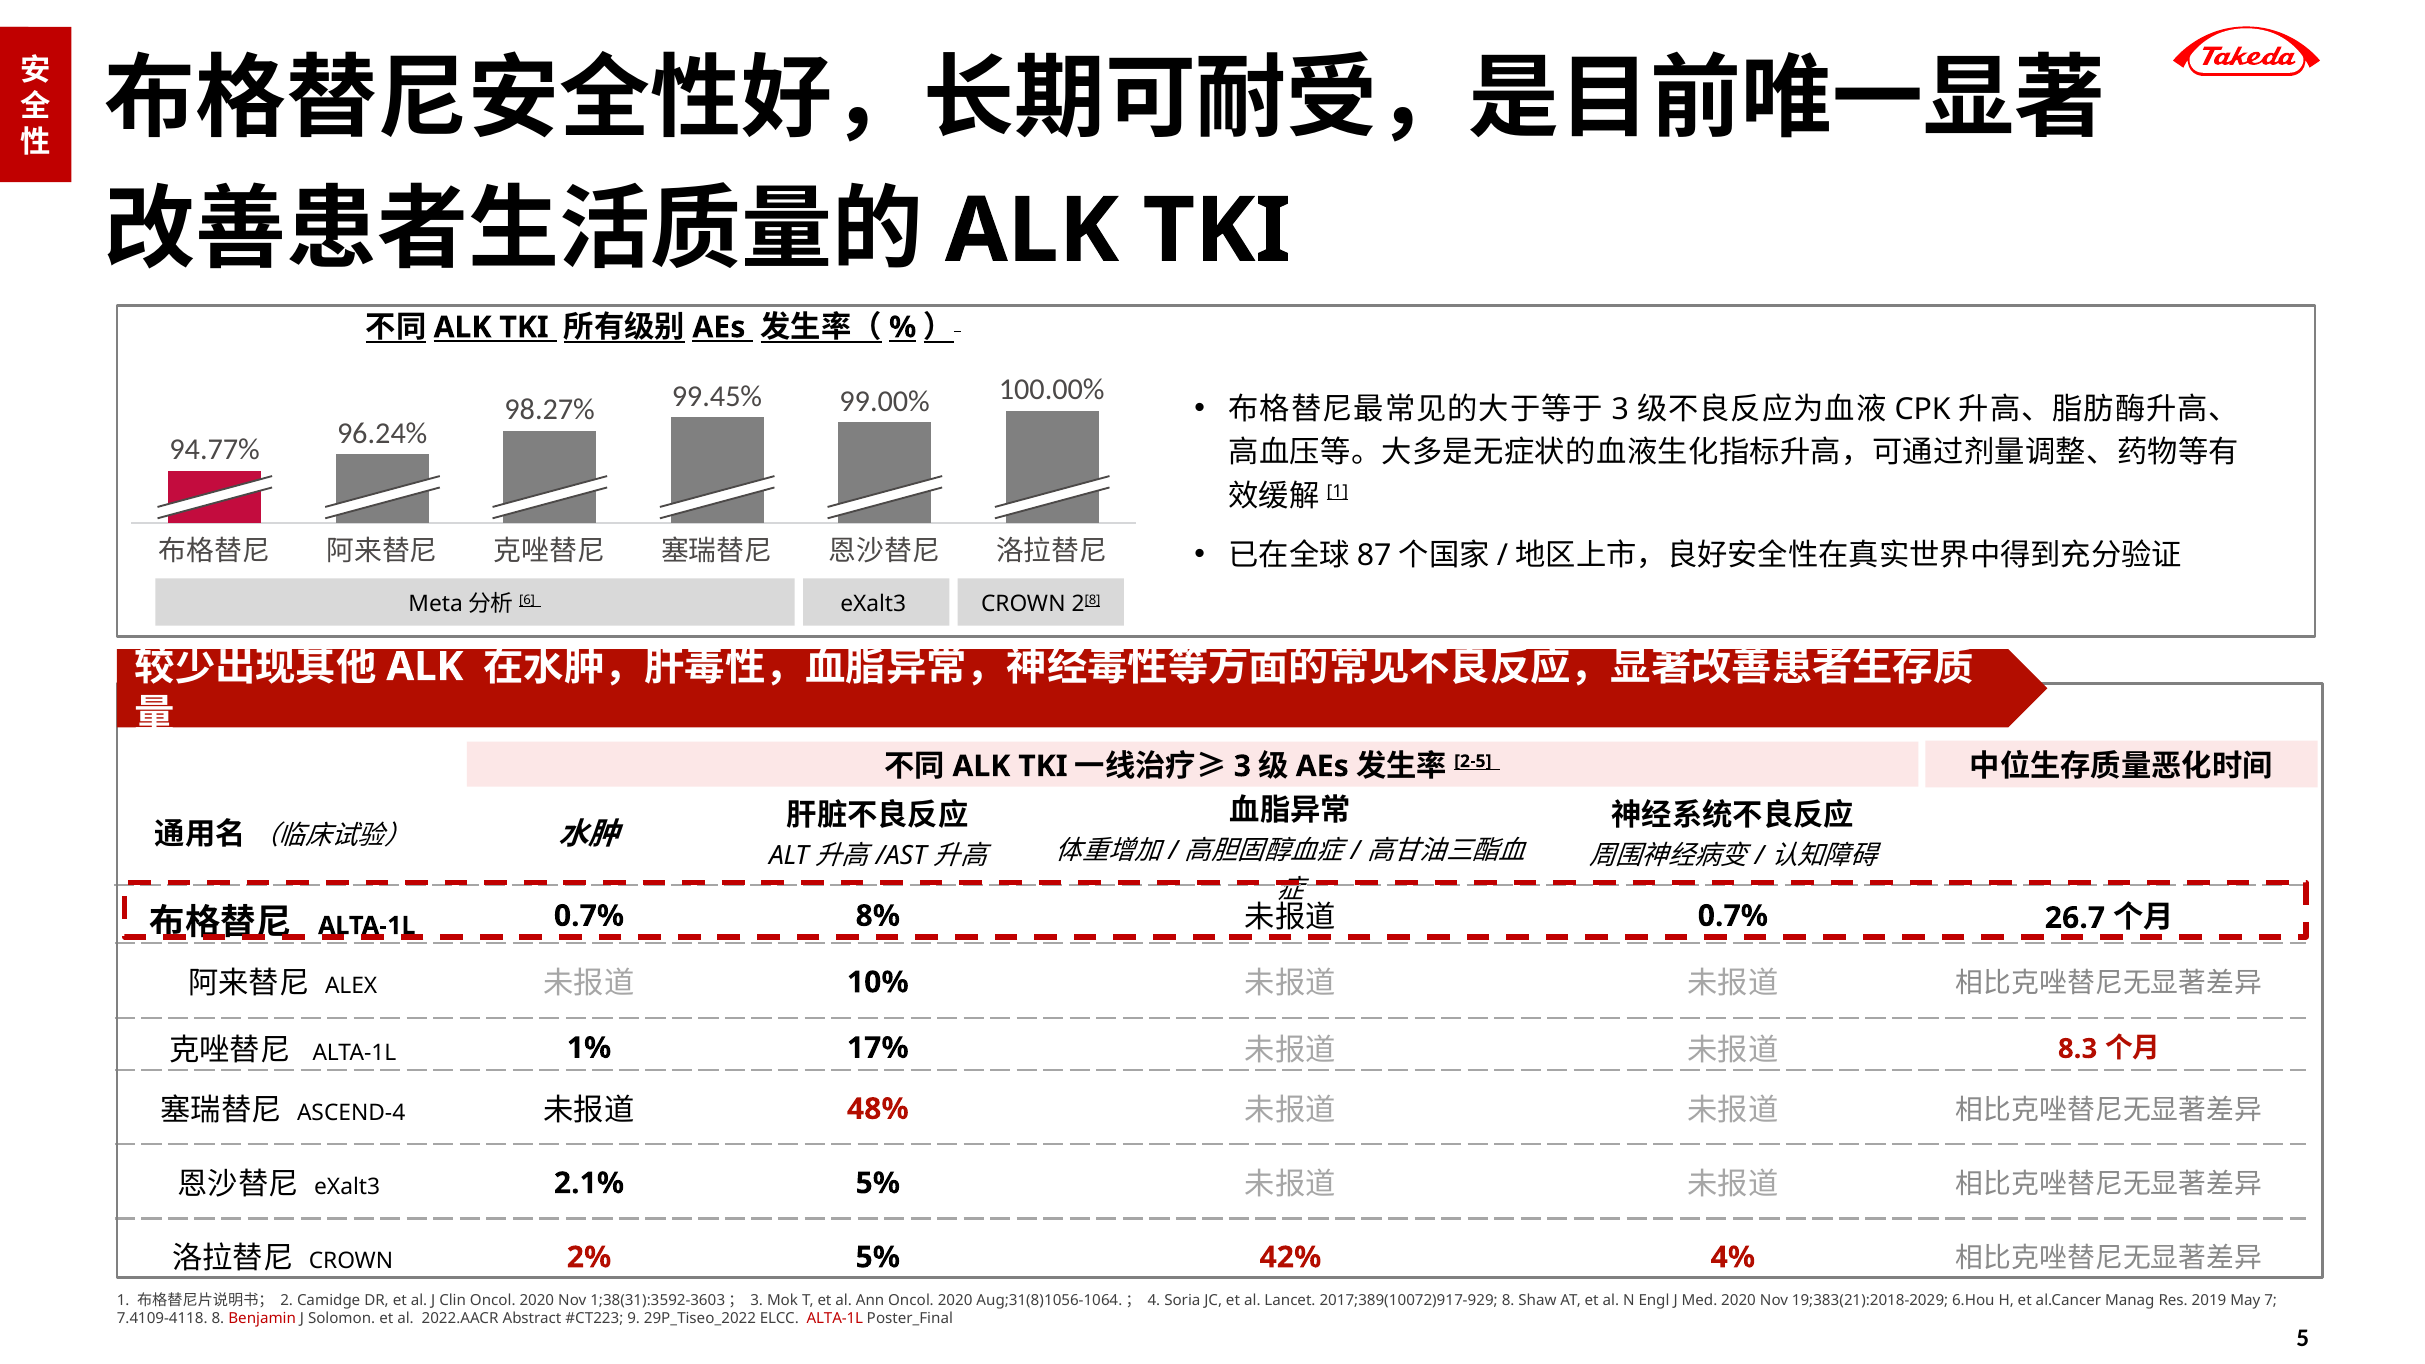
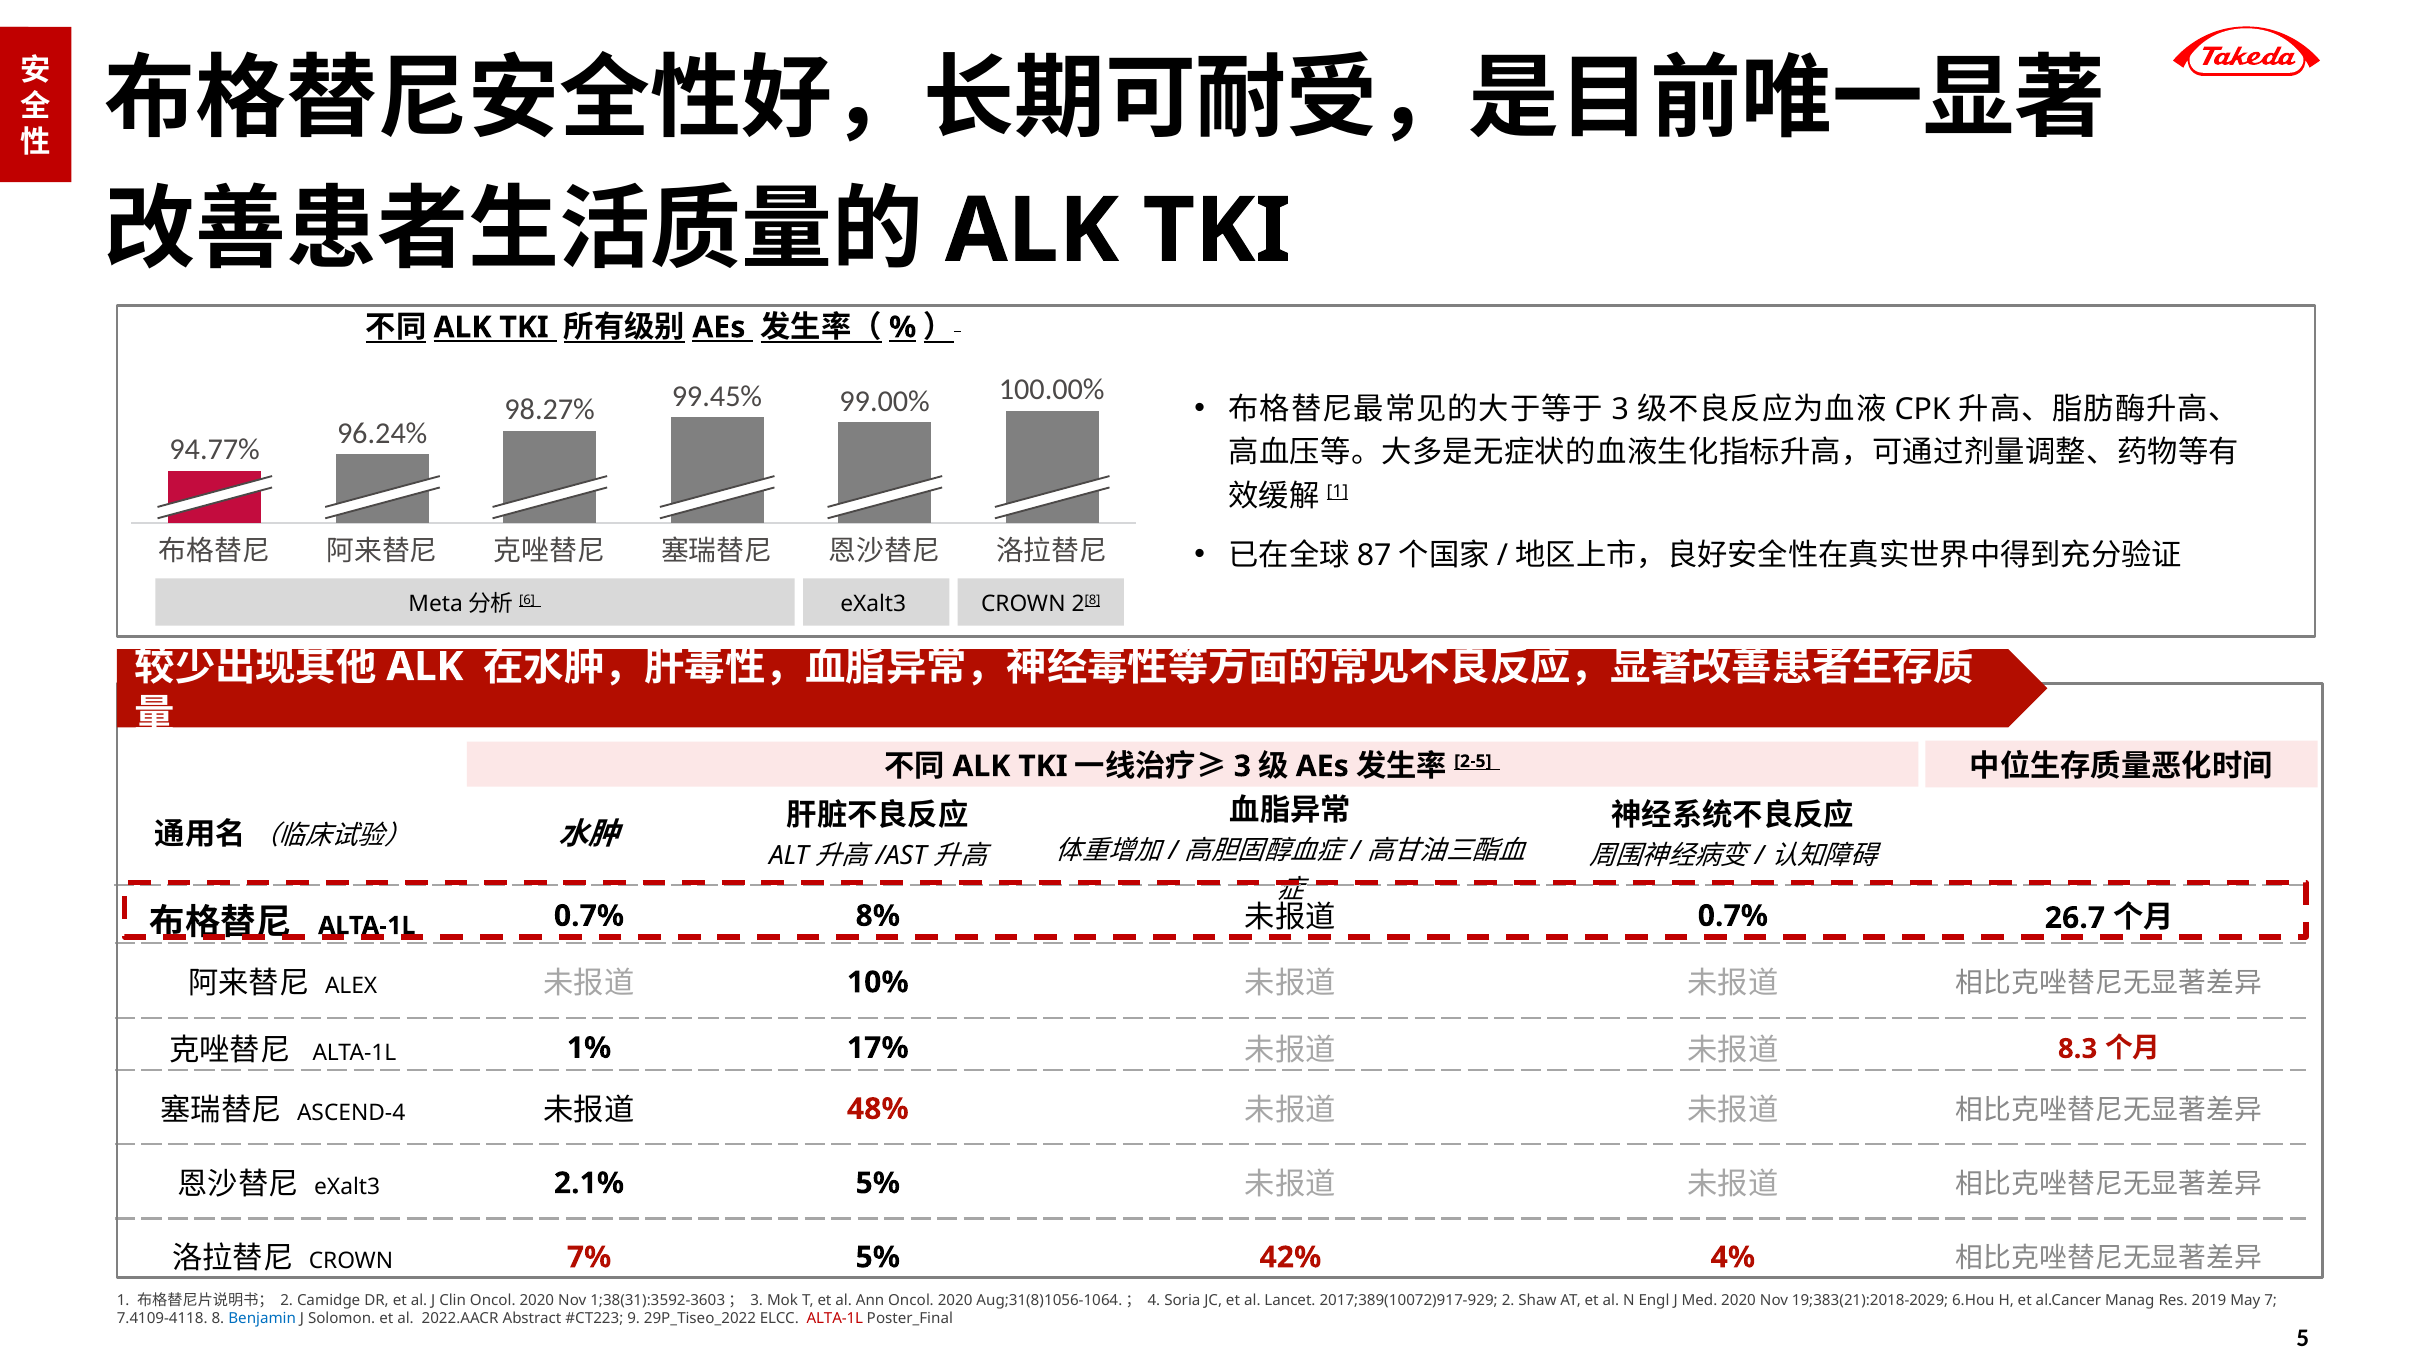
2%: 2% -> 7%
2017;389(10072)917-929 8: 8 -> 2
Benjamin colour: red -> blue
